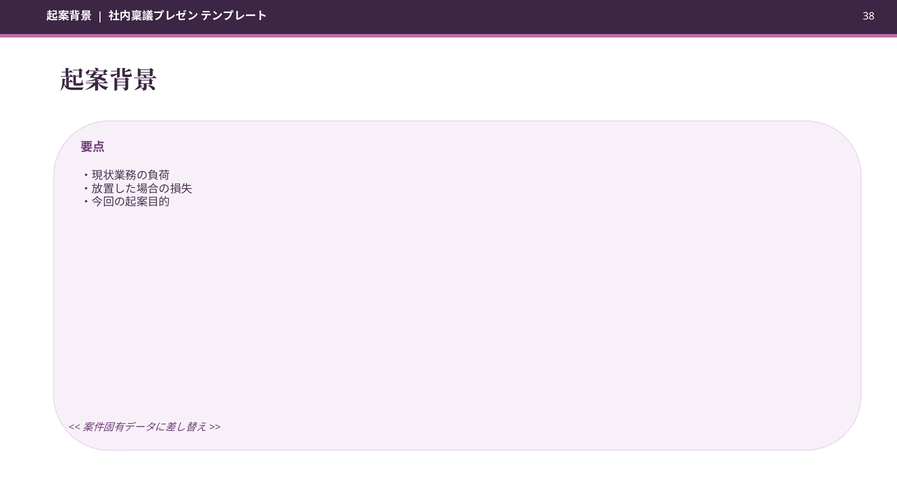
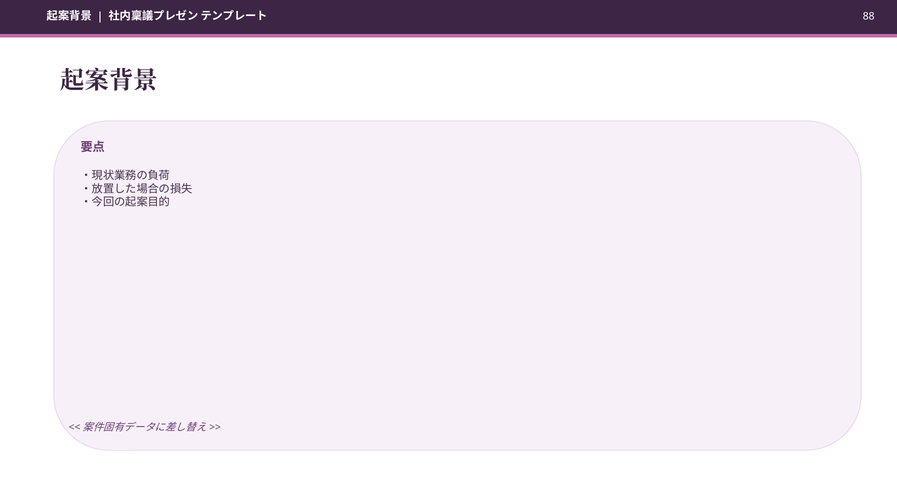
38: 38 -> 88
